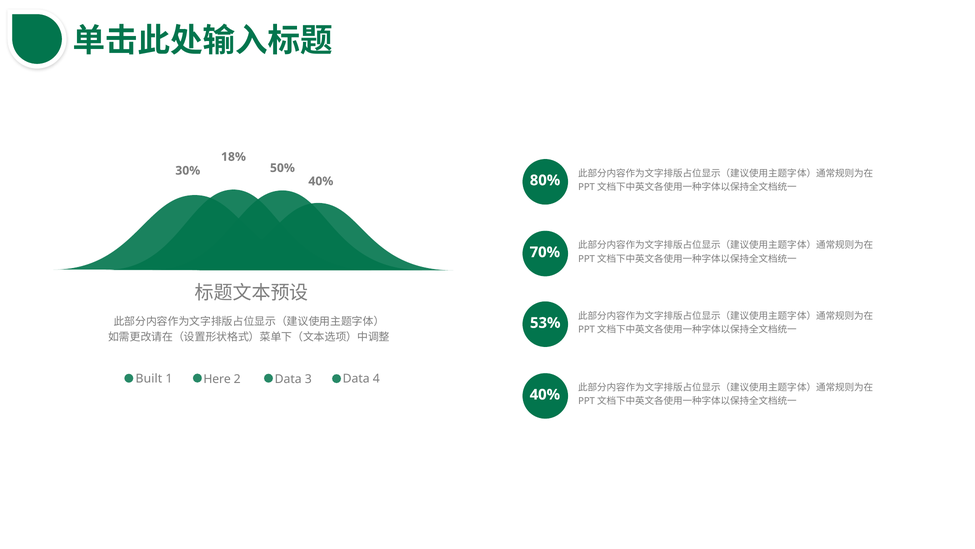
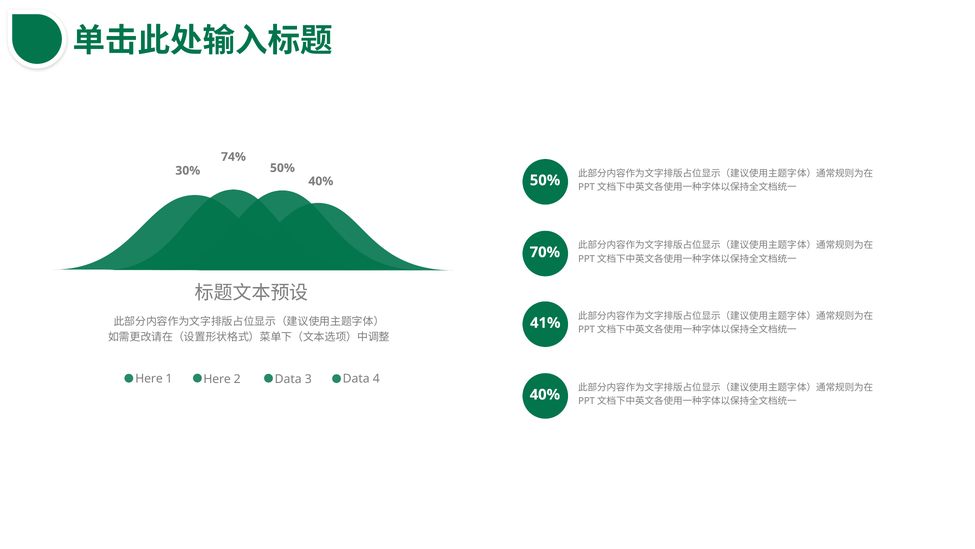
18%: 18% -> 74%
80% at (545, 180): 80% -> 50%
53%: 53% -> 41%
Built at (149, 378): Built -> Here
